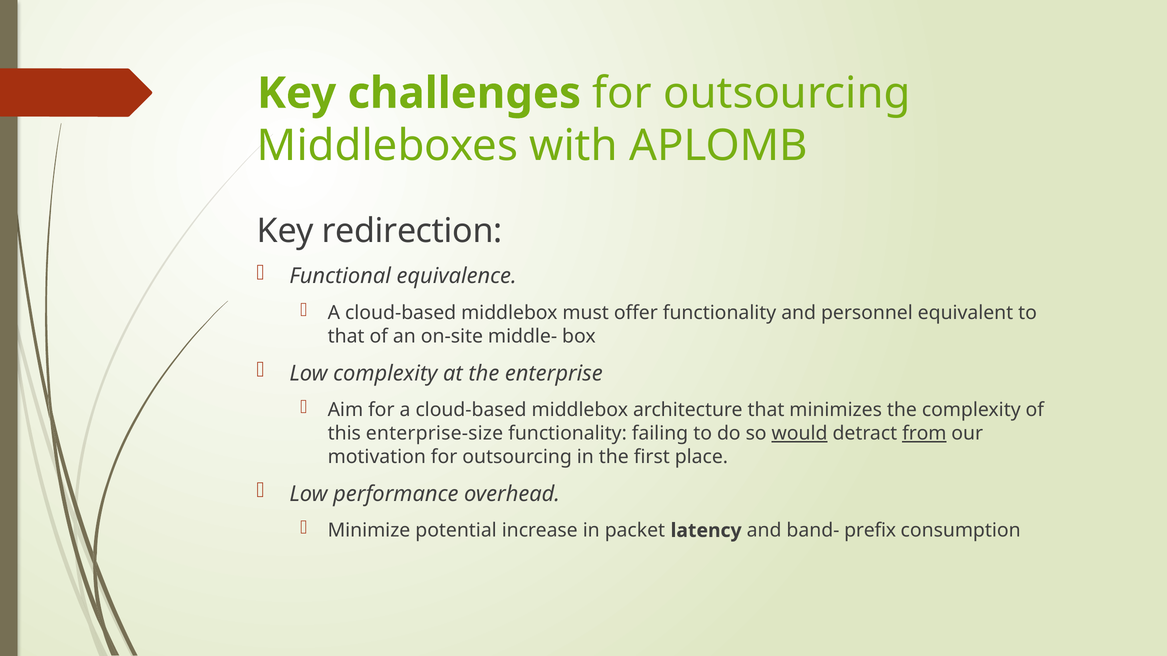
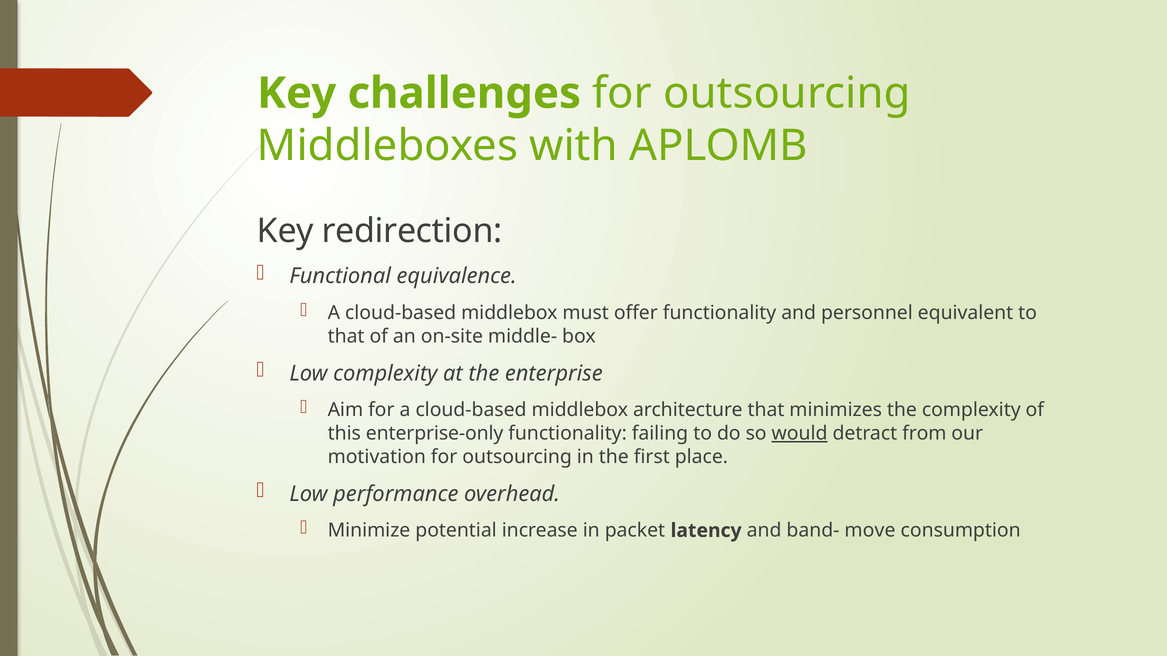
enterprise-size: enterprise-size -> enterprise-only
from underline: present -> none
prefix: prefix -> move
